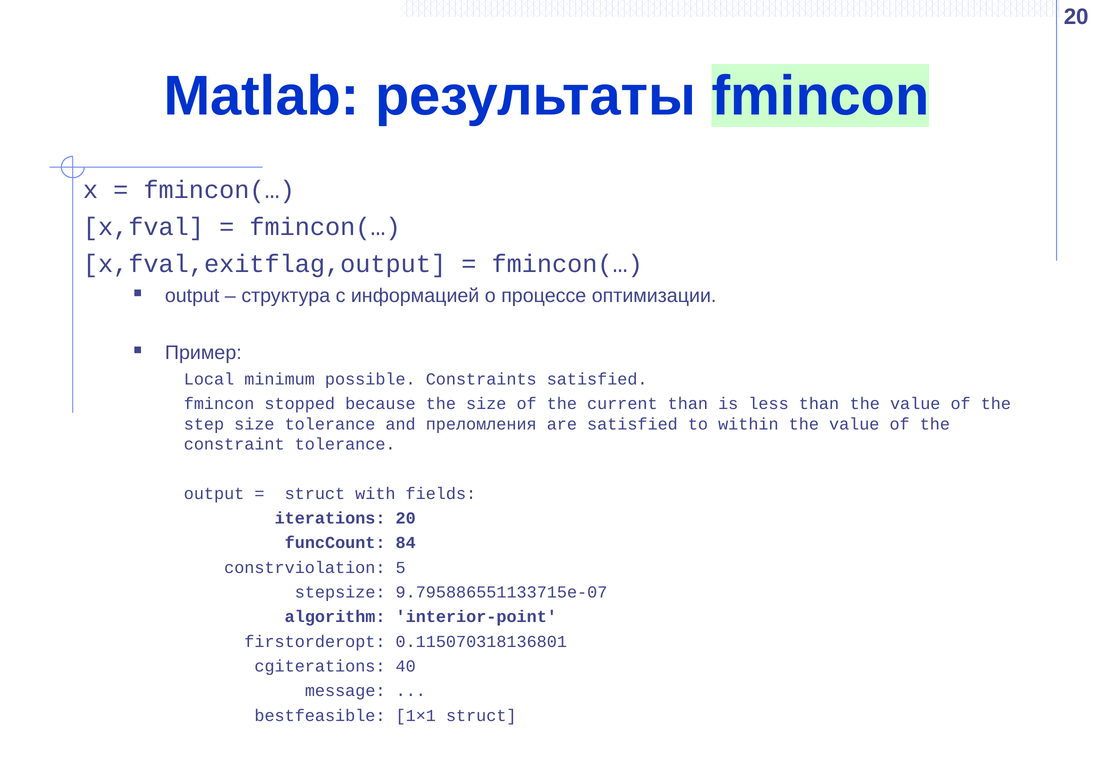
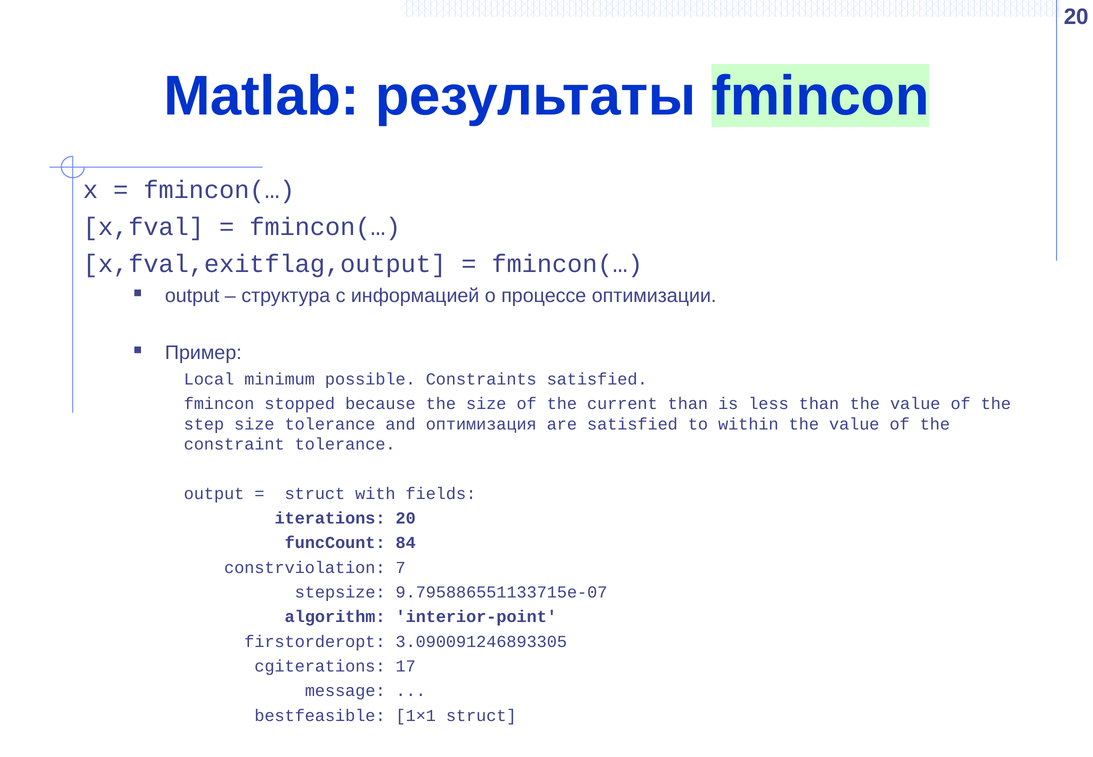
преломления: преломления -> оптимизация
5: 5 -> 7
0.115070318136801: 0.115070318136801 -> 3.090091246893305
40: 40 -> 17
